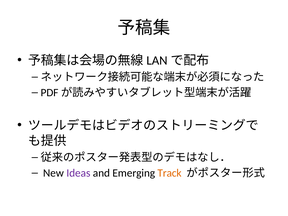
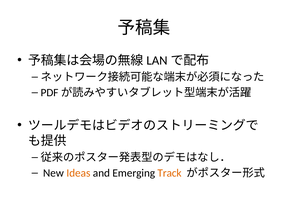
Ideas colour: purple -> orange
